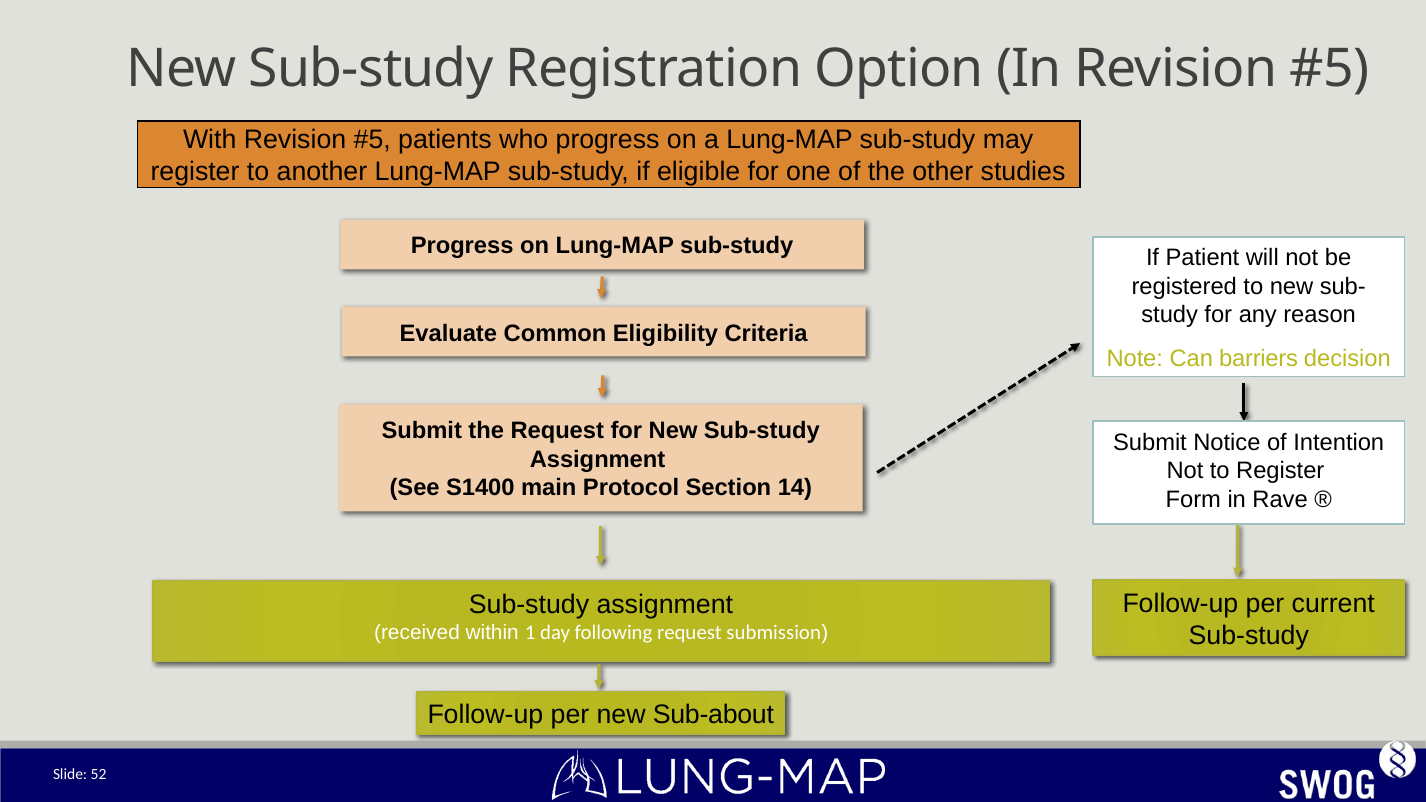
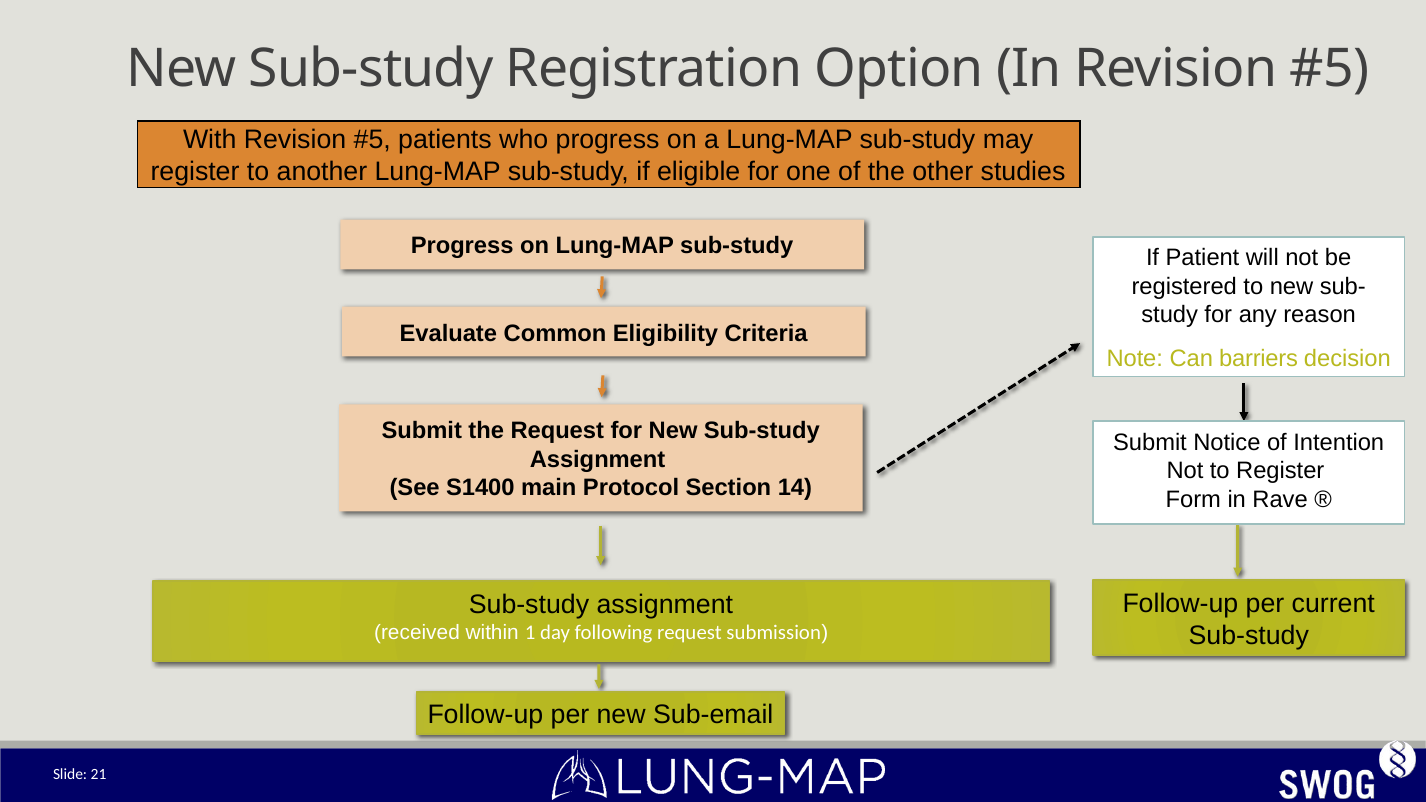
Sub-about: Sub-about -> Sub-email
52: 52 -> 21
